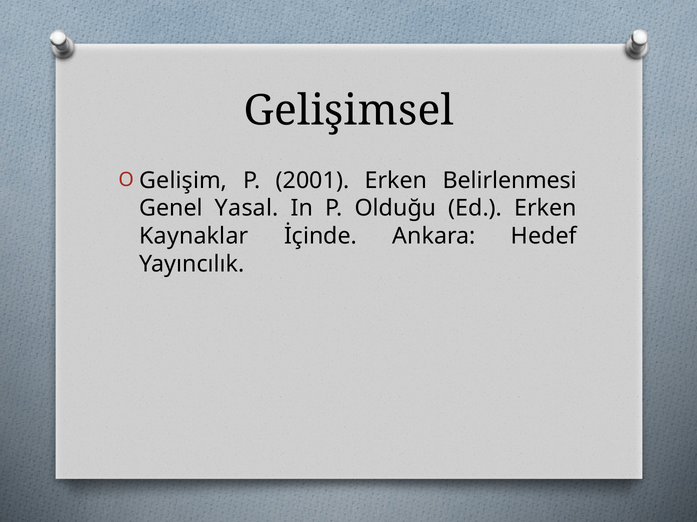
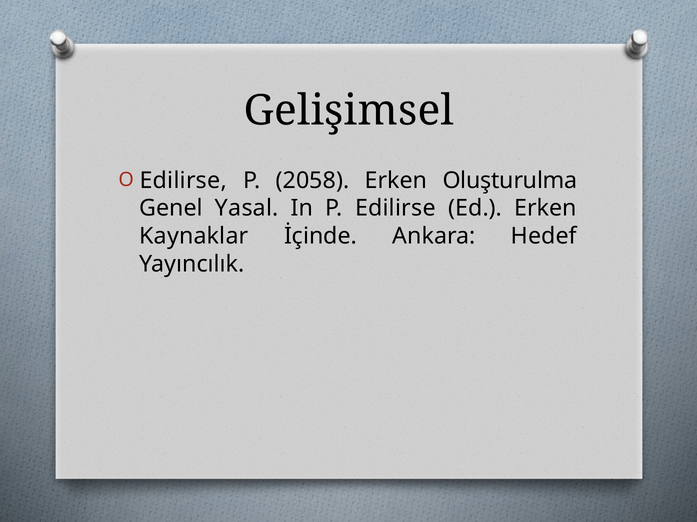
Gelişim at (183, 181): Gelişim -> Edilirse
2001: 2001 -> 2058
Belirlenmesi: Belirlenmesi -> Oluşturulma
P Olduğu: Olduğu -> Edilirse
